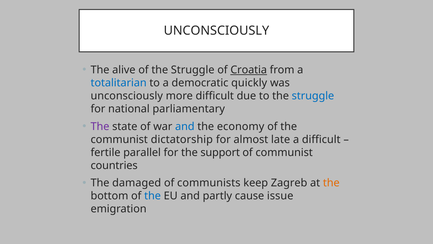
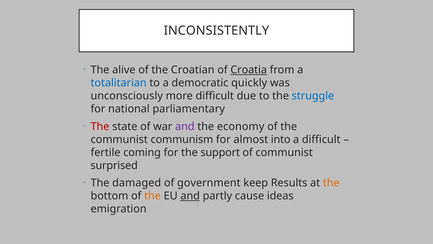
UNCONSCIOUSLY at (216, 31): UNCONSCIOUSLY -> INCONSISTENTLY
of the Struggle: Struggle -> Croatian
The at (100, 126) colour: purple -> red
and at (185, 126) colour: blue -> purple
dictatorship: dictatorship -> communism
late: late -> into
parallel: parallel -> coming
countries: countries -> surprised
communists: communists -> government
Zagreb: Zagreb -> Results
the at (153, 196) colour: blue -> orange
and at (190, 196) underline: none -> present
issue: issue -> ideas
